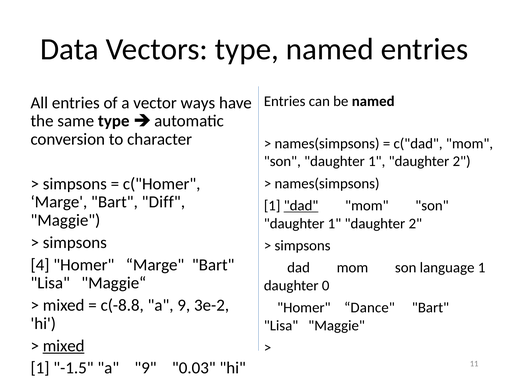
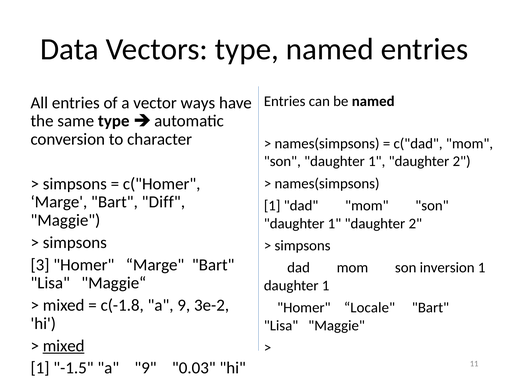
dad at (301, 206) underline: present -> none
4: 4 -> 3
language: language -> inversion
0 at (326, 286): 0 -> 1
c(-8.8: c(-8.8 -> c(-1.8
Dance: Dance -> Locale
